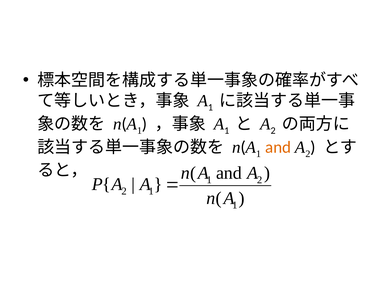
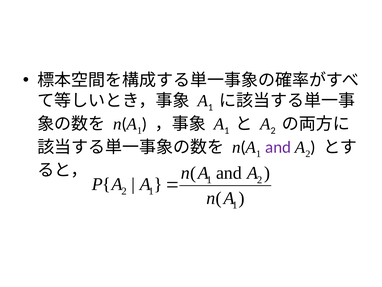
and at (278, 147) colour: orange -> purple
